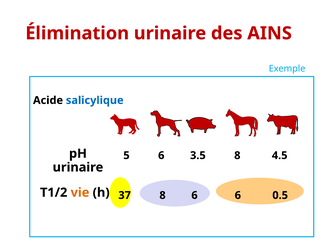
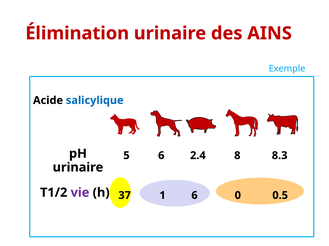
3.5: 3.5 -> 2.4
4.5: 4.5 -> 8.3
vie colour: orange -> purple
37 8: 8 -> 1
6 6: 6 -> 0
